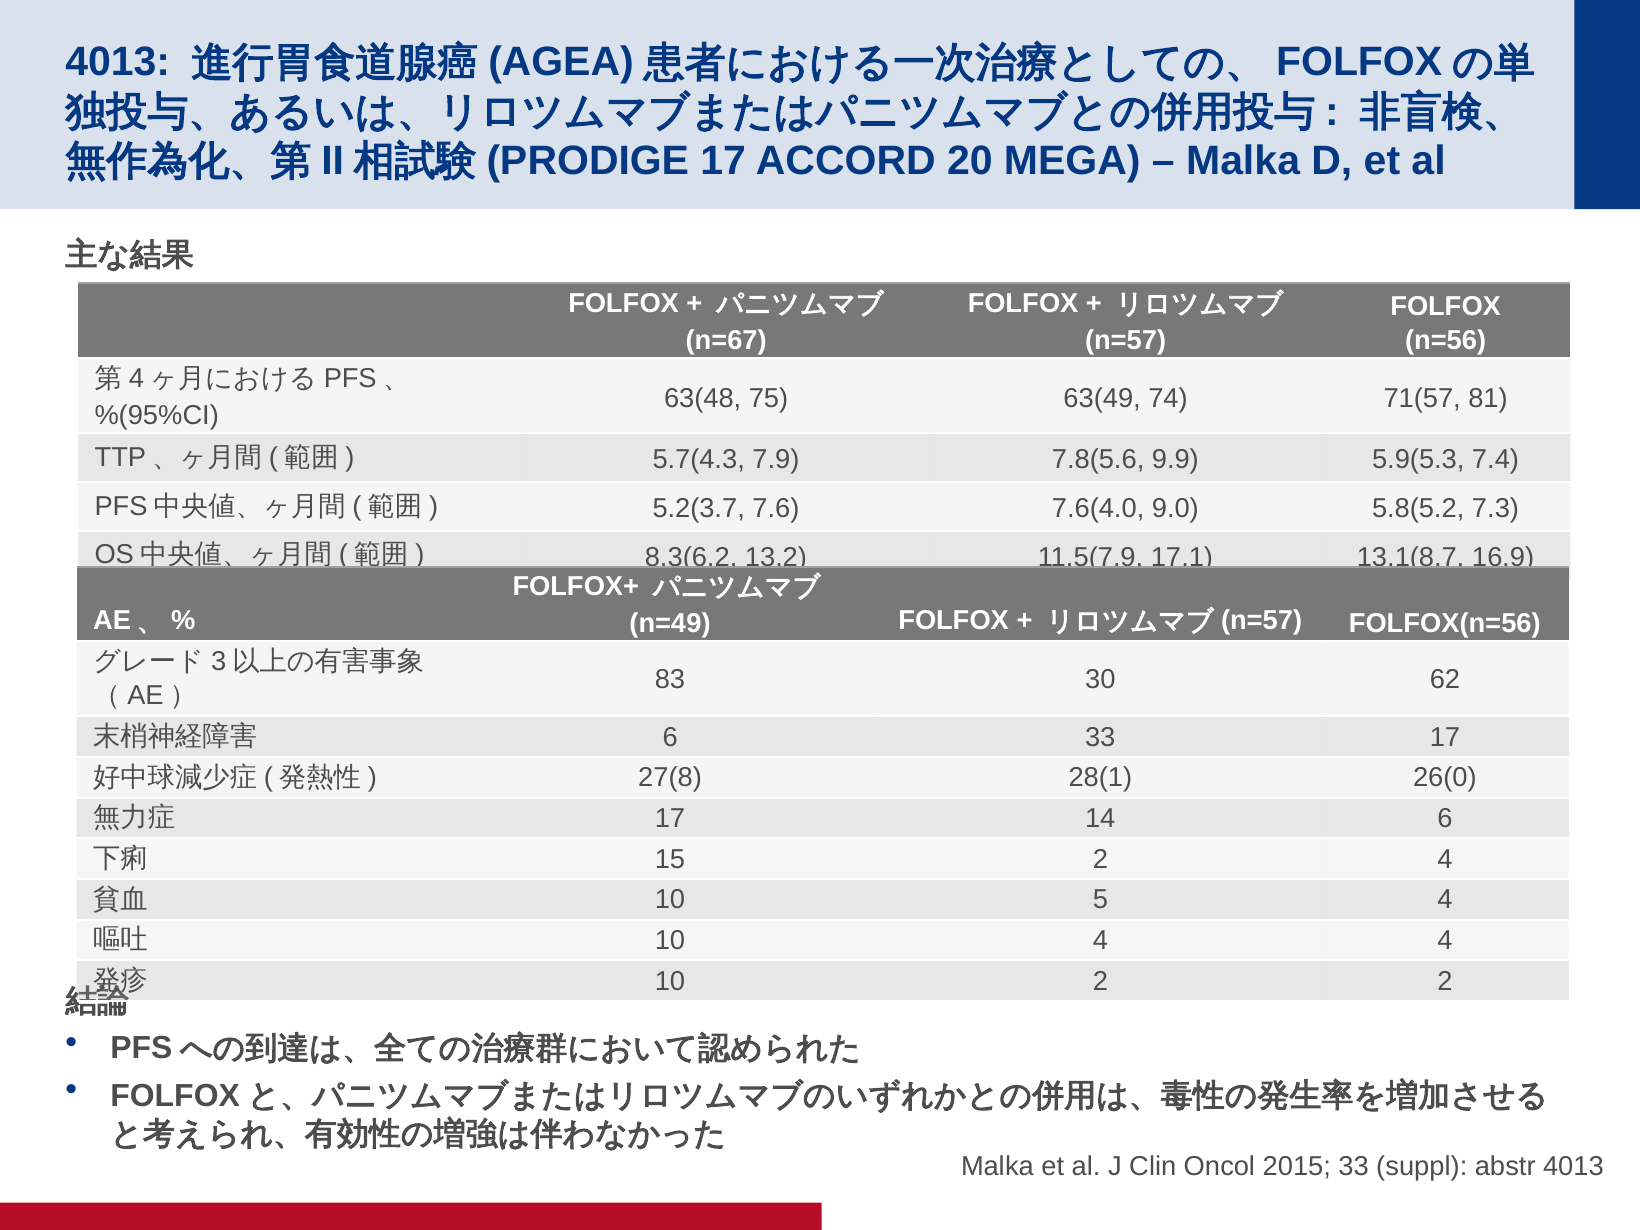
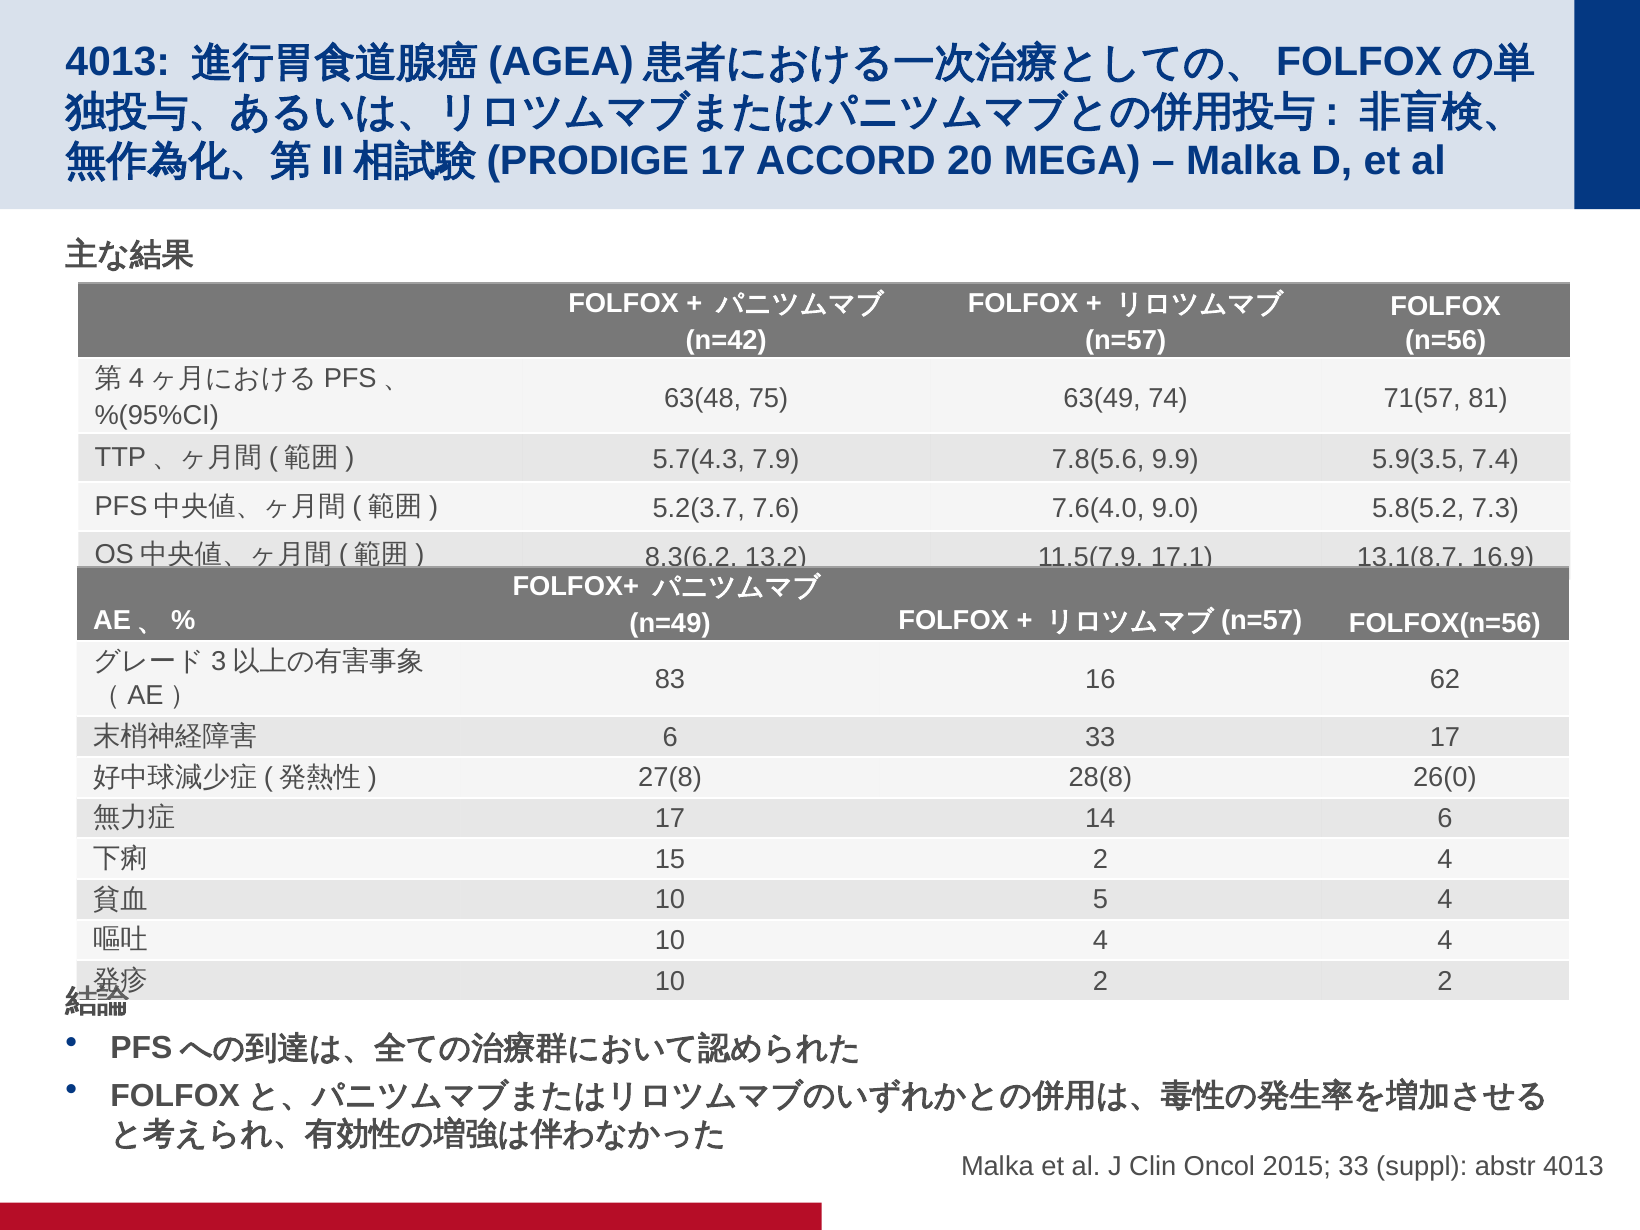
n=67: n=67 -> n=42
5.9(5.3: 5.9(5.3 -> 5.9(3.5
30: 30 -> 16
28(1: 28(1 -> 28(8
